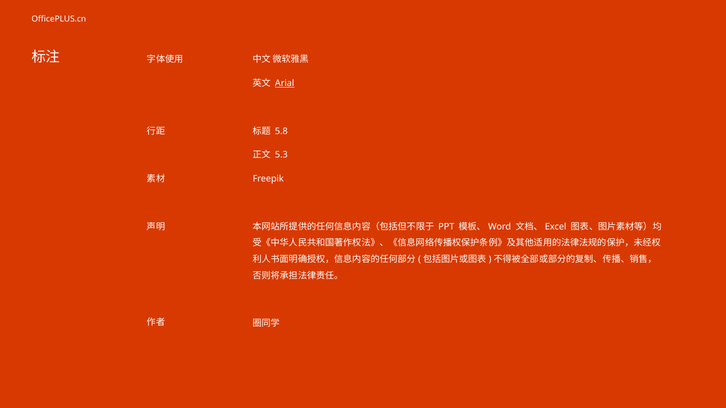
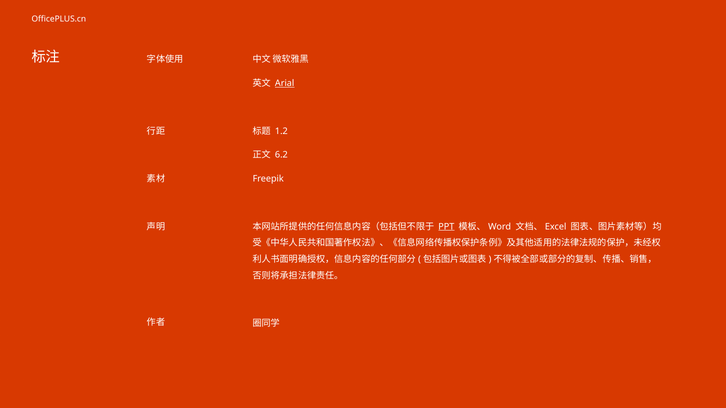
5.8: 5.8 -> 1.2
5.3: 5.3 -> 6.2
PPT underline: none -> present
